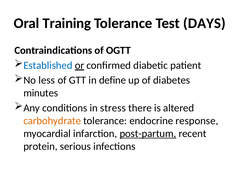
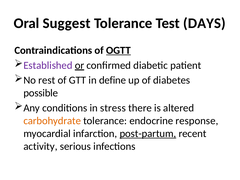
Training: Training -> Suggest
OGTT underline: none -> present
Established colour: blue -> purple
less: less -> rest
minutes: minutes -> possible
protein: protein -> activity
